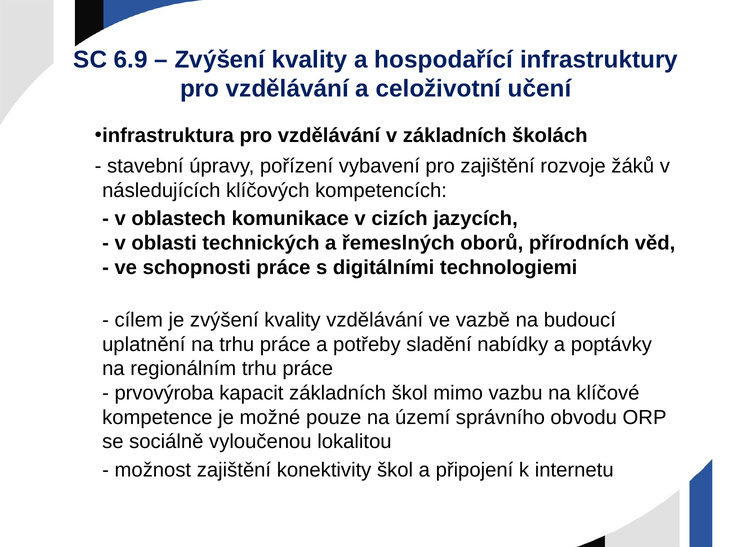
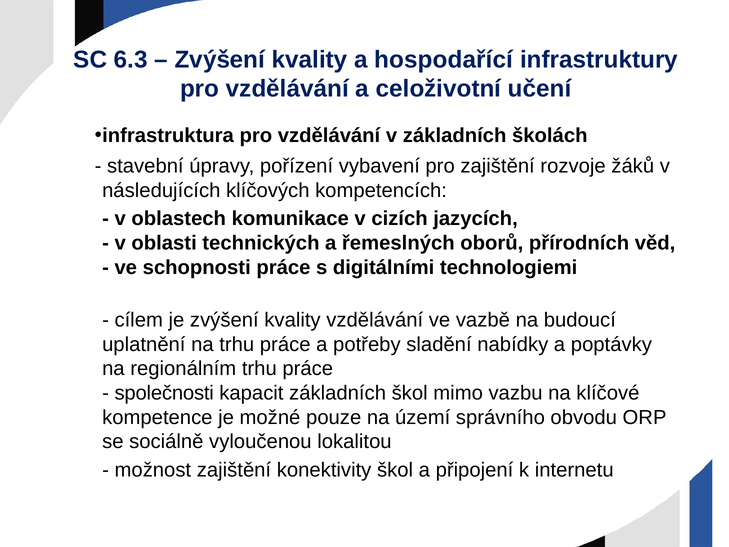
6.9: 6.9 -> 6.3
prvovýroba: prvovýroba -> společnosti
